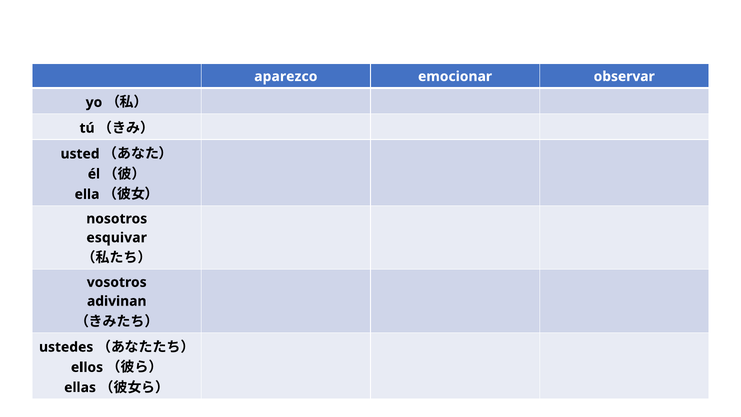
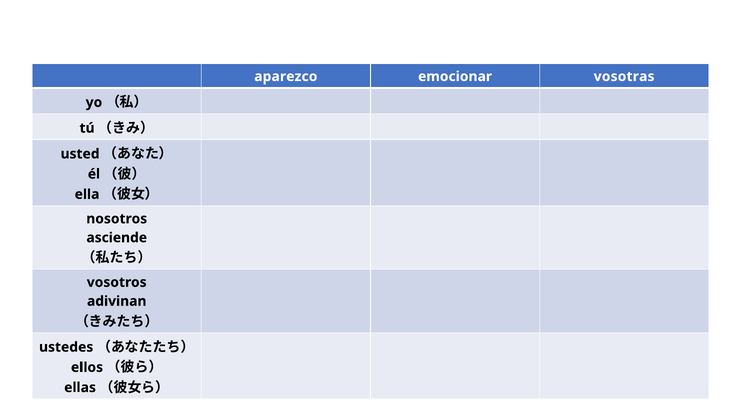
observar: observar -> vosotras
esquivar: esquivar -> asciende
